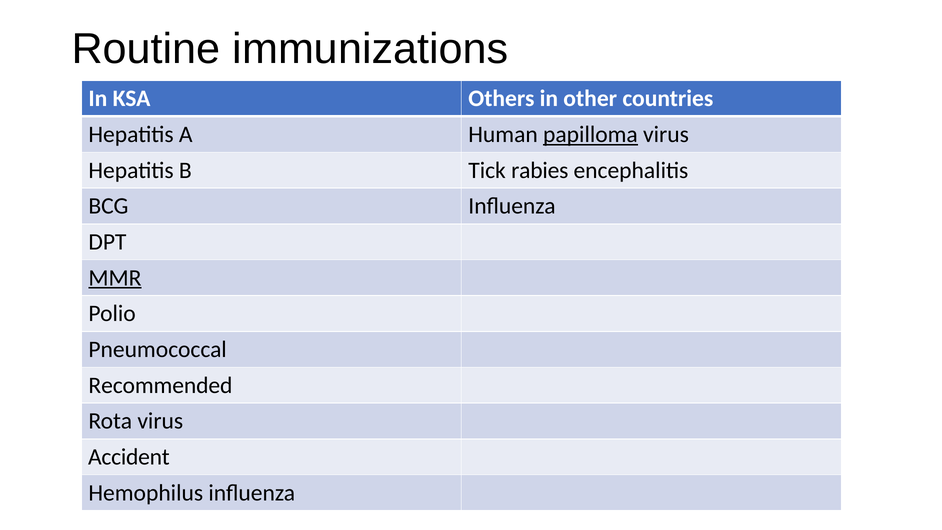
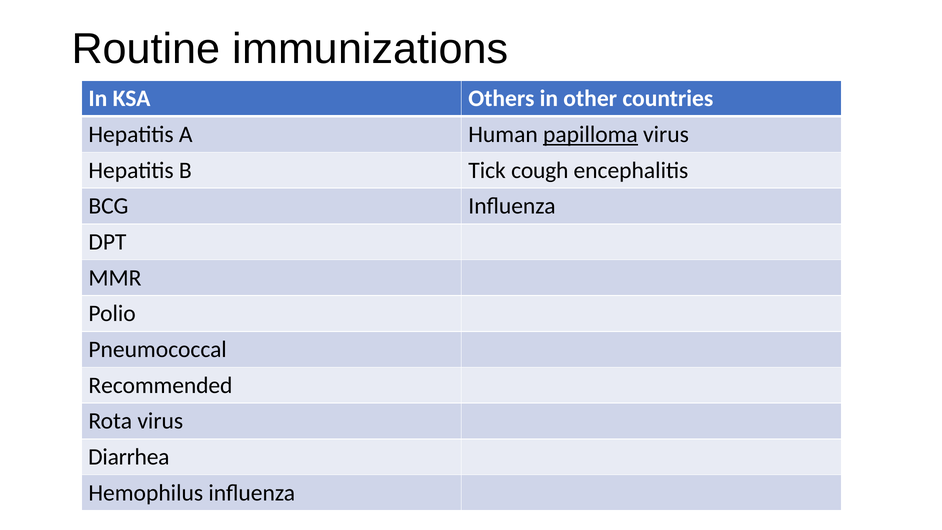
rabies: rabies -> cough
MMR underline: present -> none
Accident: Accident -> Diarrhea
